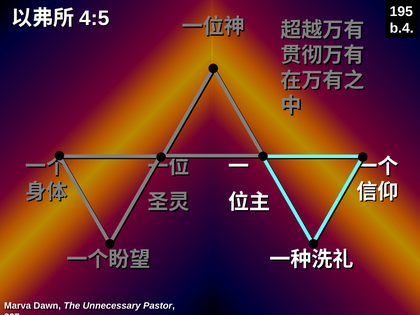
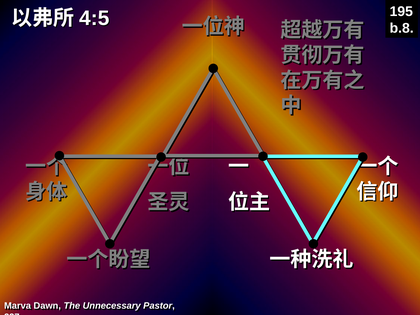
b.4: b.4 -> b.8
